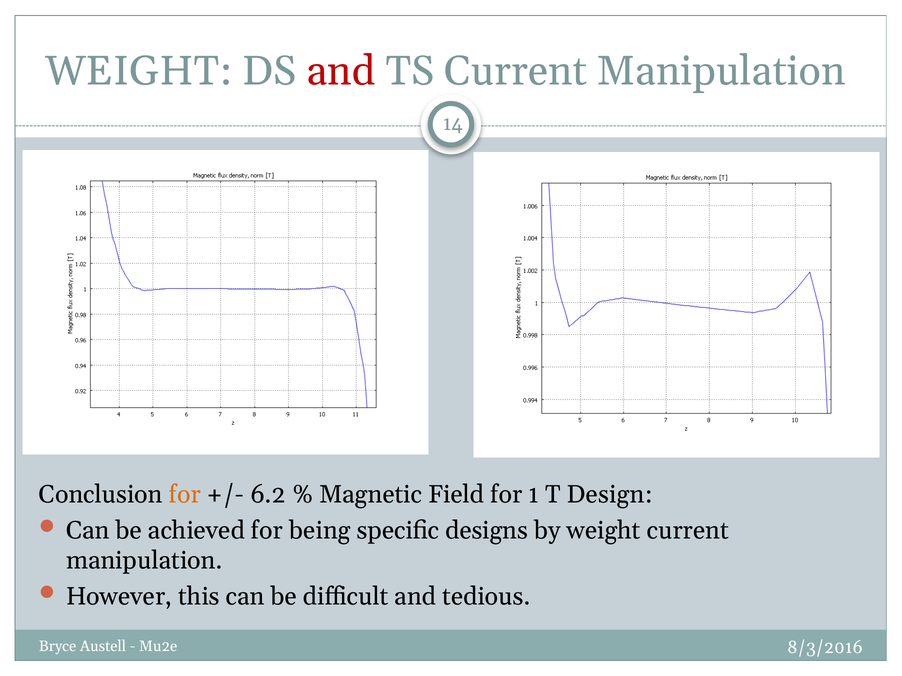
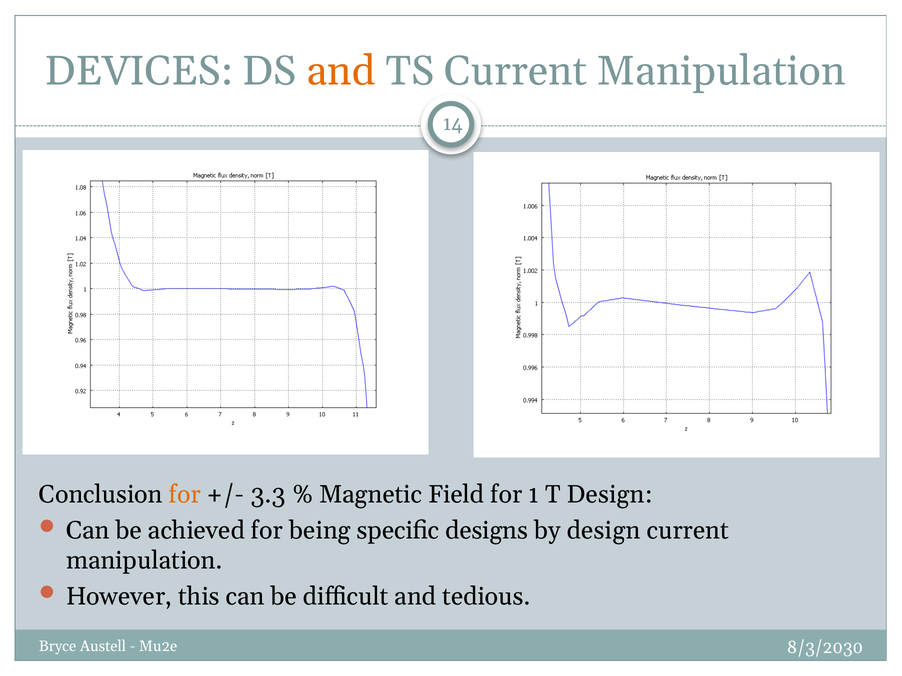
WEIGHT at (139, 71): WEIGHT -> DEVICES
and at (341, 71) colour: red -> orange
6.2: 6.2 -> 3.3
by weight: weight -> design
8/3/2016: 8/3/2016 -> 8/3/2030
